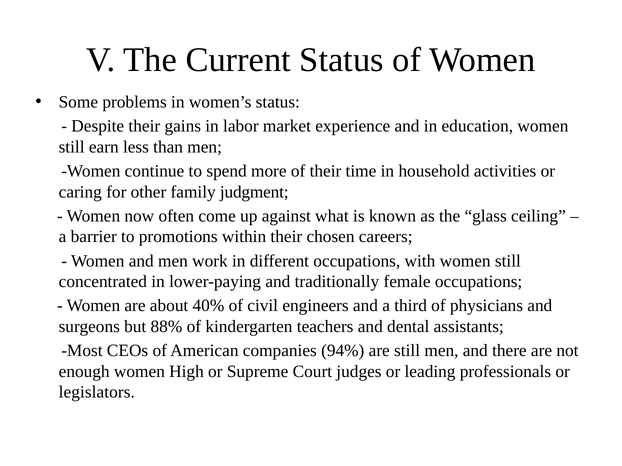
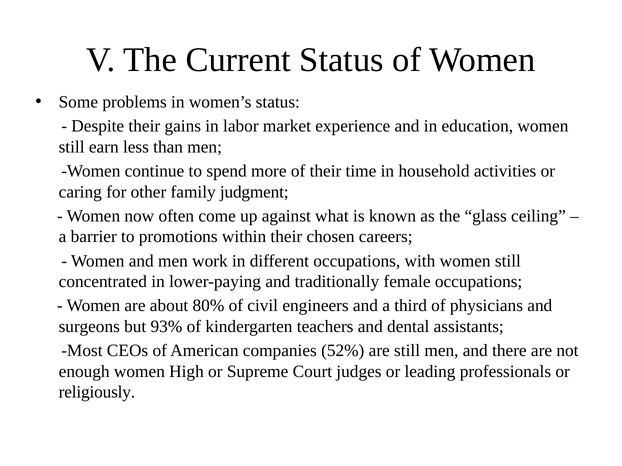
40%: 40% -> 80%
88%: 88% -> 93%
94%: 94% -> 52%
legislators: legislators -> religiously
